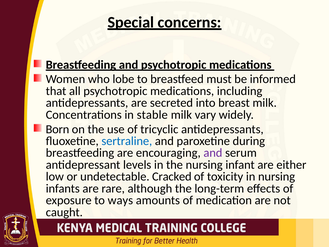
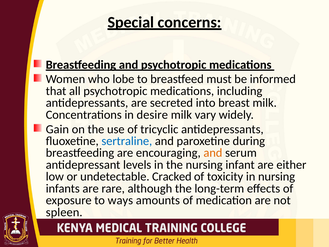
stable: stable -> desire
Born: Born -> Gain
and at (213, 153) colour: purple -> orange
caught: caught -> spleen
